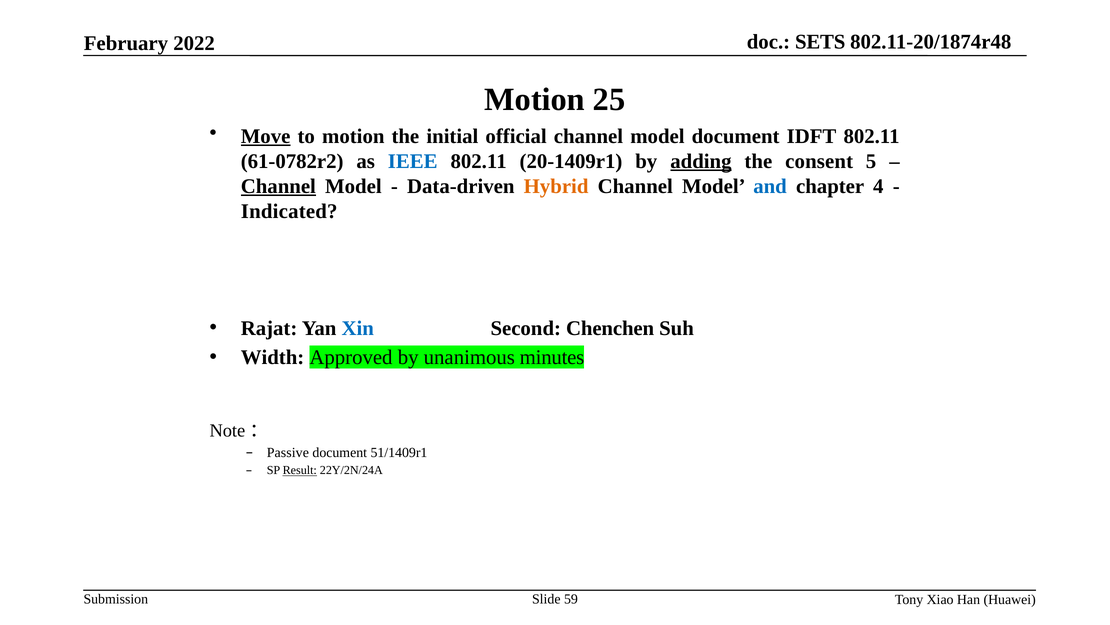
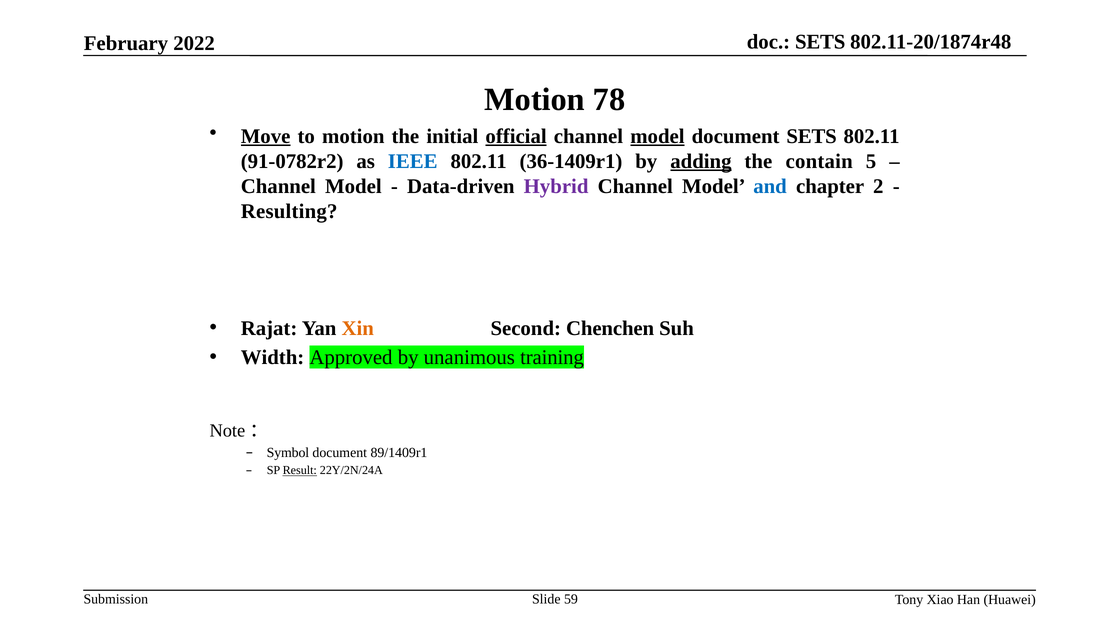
25: 25 -> 78
official underline: none -> present
model at (657, 136) underline: none -> present
document IDFT: IDFT -> SETS
61-0782r2: 61-0782r2 -> 91-0782r2
20-1409r1: 20-1409r1 -> 36-1409r1
consent: consent -> contain
Channel at (278, 186) underline: present -> none
Hybrid colour: orange -> purple
4: 4 -> 2
Indicated: Indicated -> Resulting
Xin colour: blue -> orange
minutes: minutes -> training
Passive: Passive -> Symbol
51/1409r1: 51/1409r1 -> 89/1409r1
